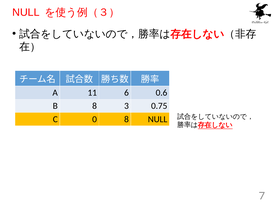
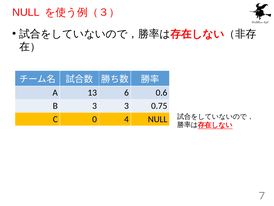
11: 11 -> 13
B 8: 8 -> 3
0 8: 8 -> 4
